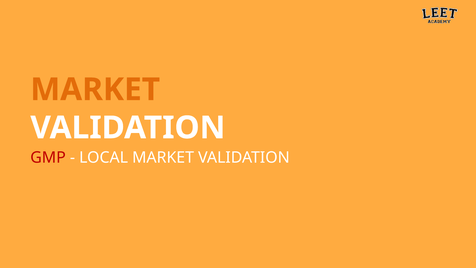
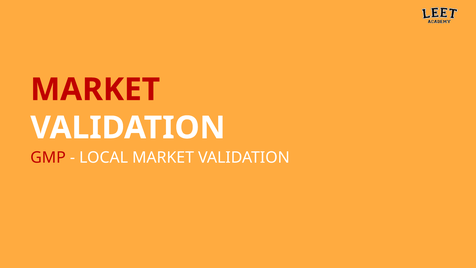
MARKET at (95, 90) colour: orange -> red
